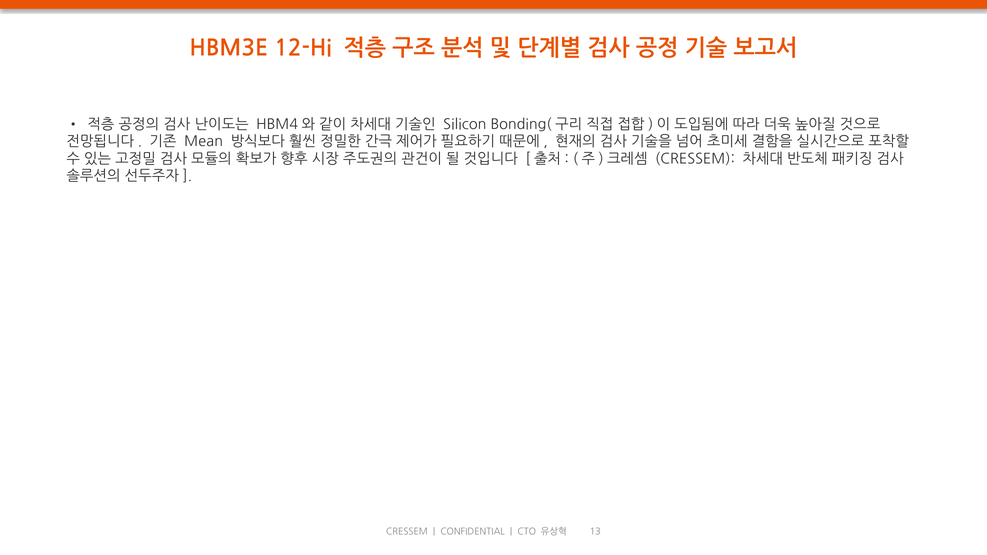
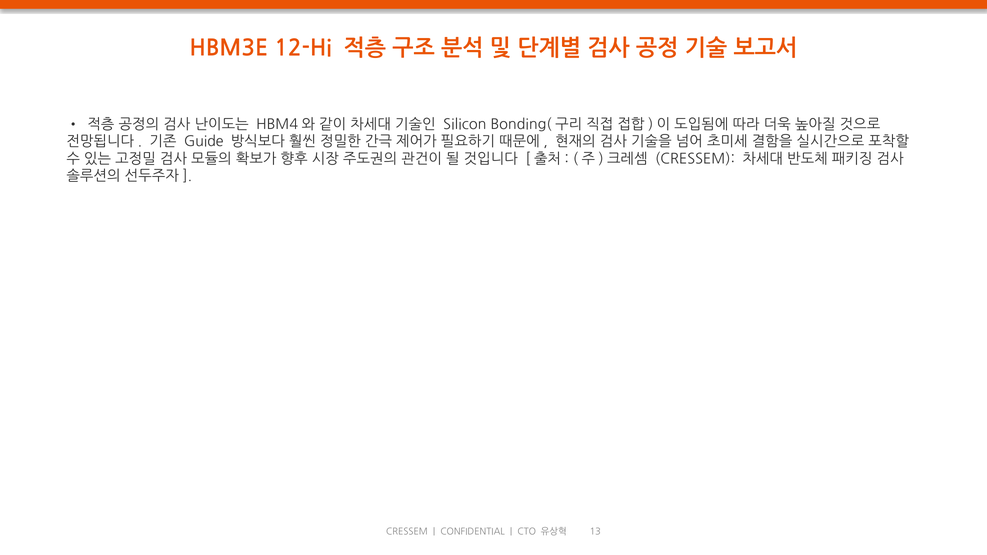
Mean: Mean -> Guide
